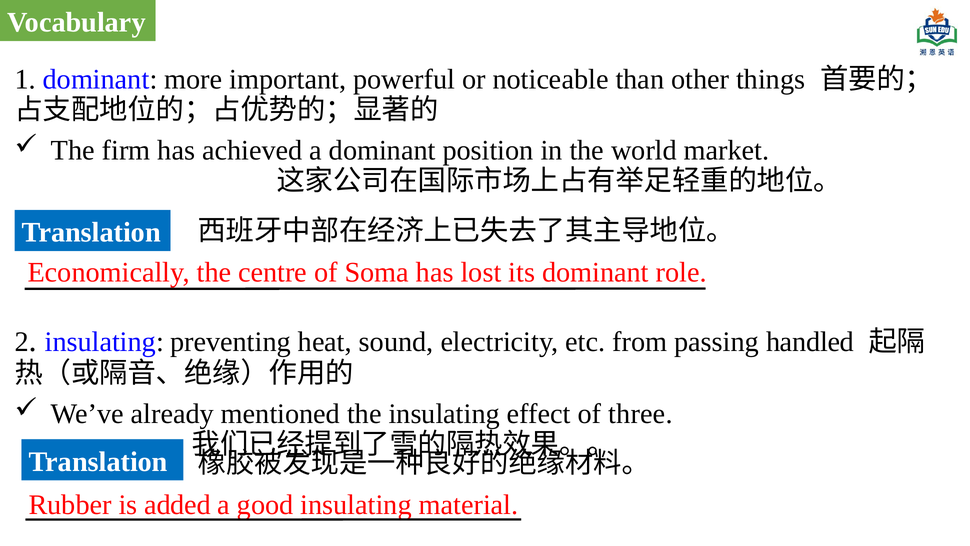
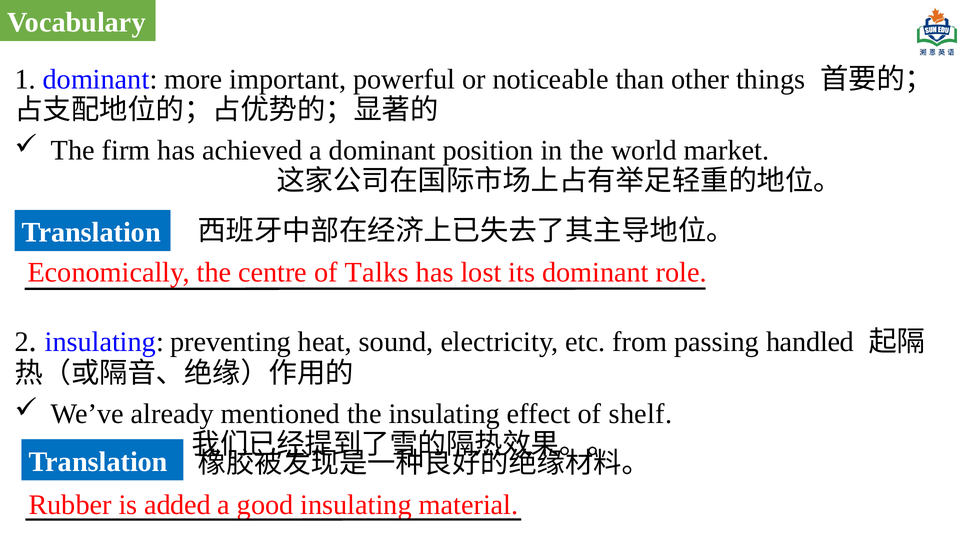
Soma: Soma -> Talks
three: three -> shelf
